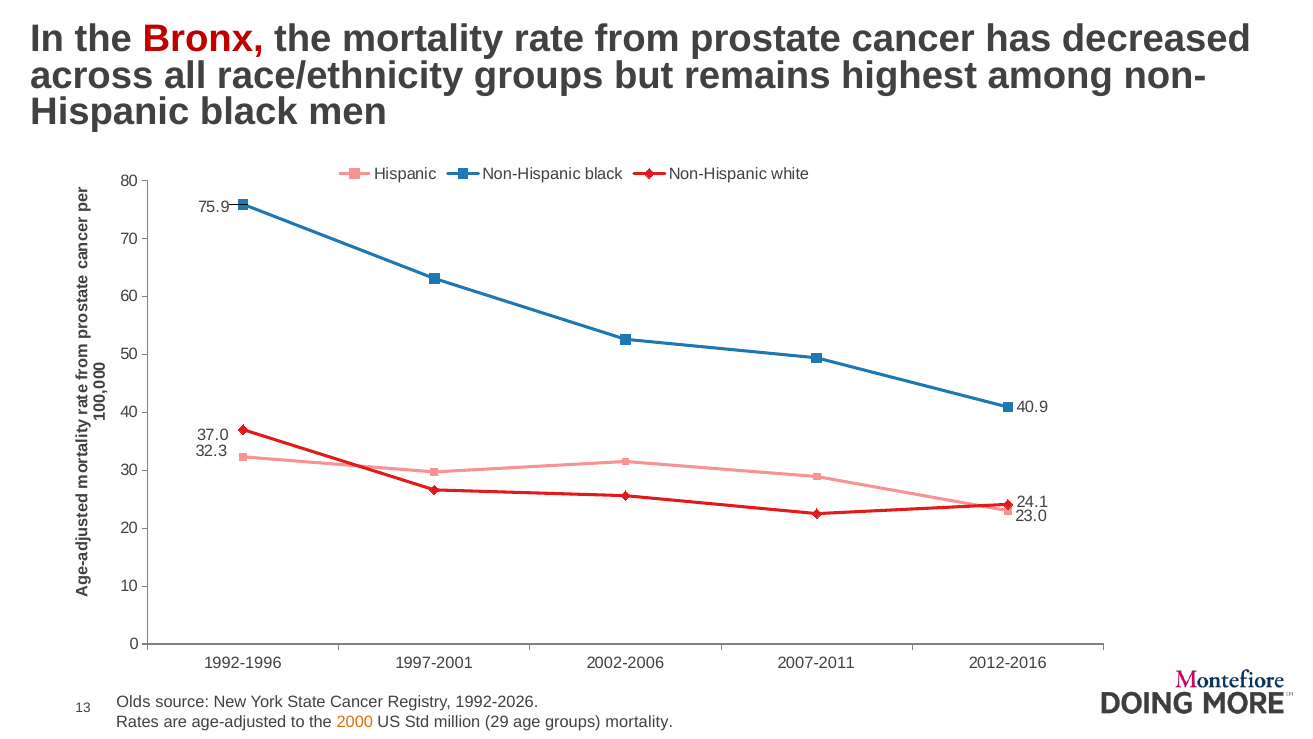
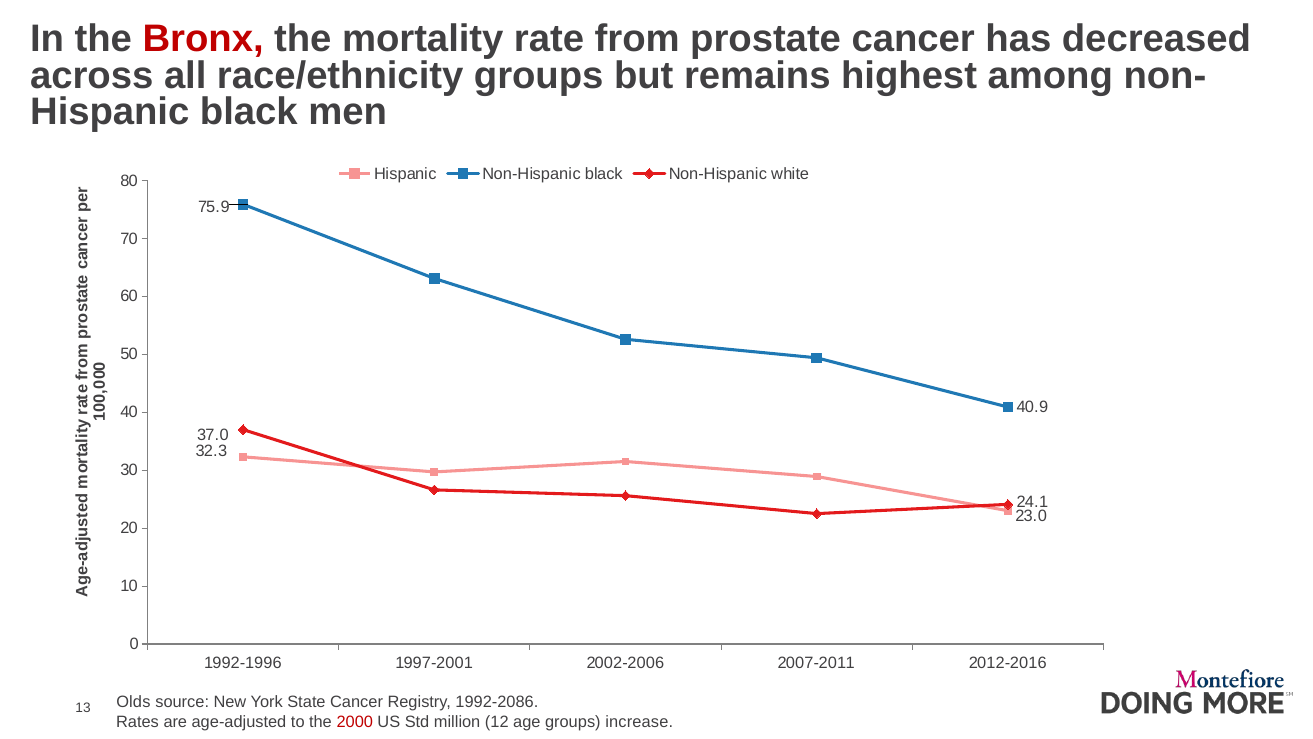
1992-2026: 1992-2026 -> 1992-2086
2000 colour: orange -> red
29: 29 -> 12
groups mortality: mortality -> increase
